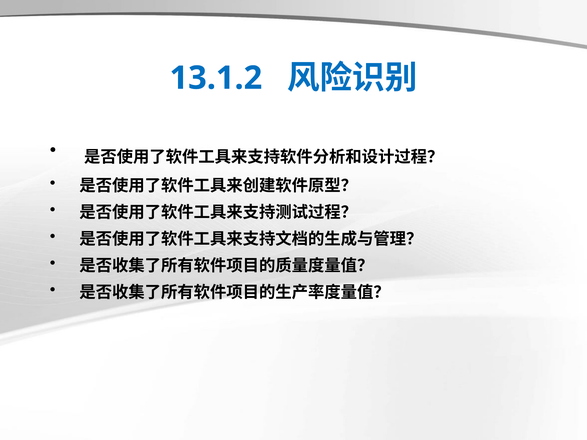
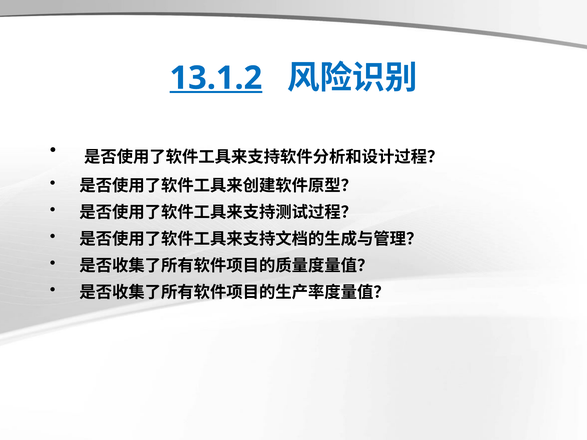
13.1.2 underline: none -> present
